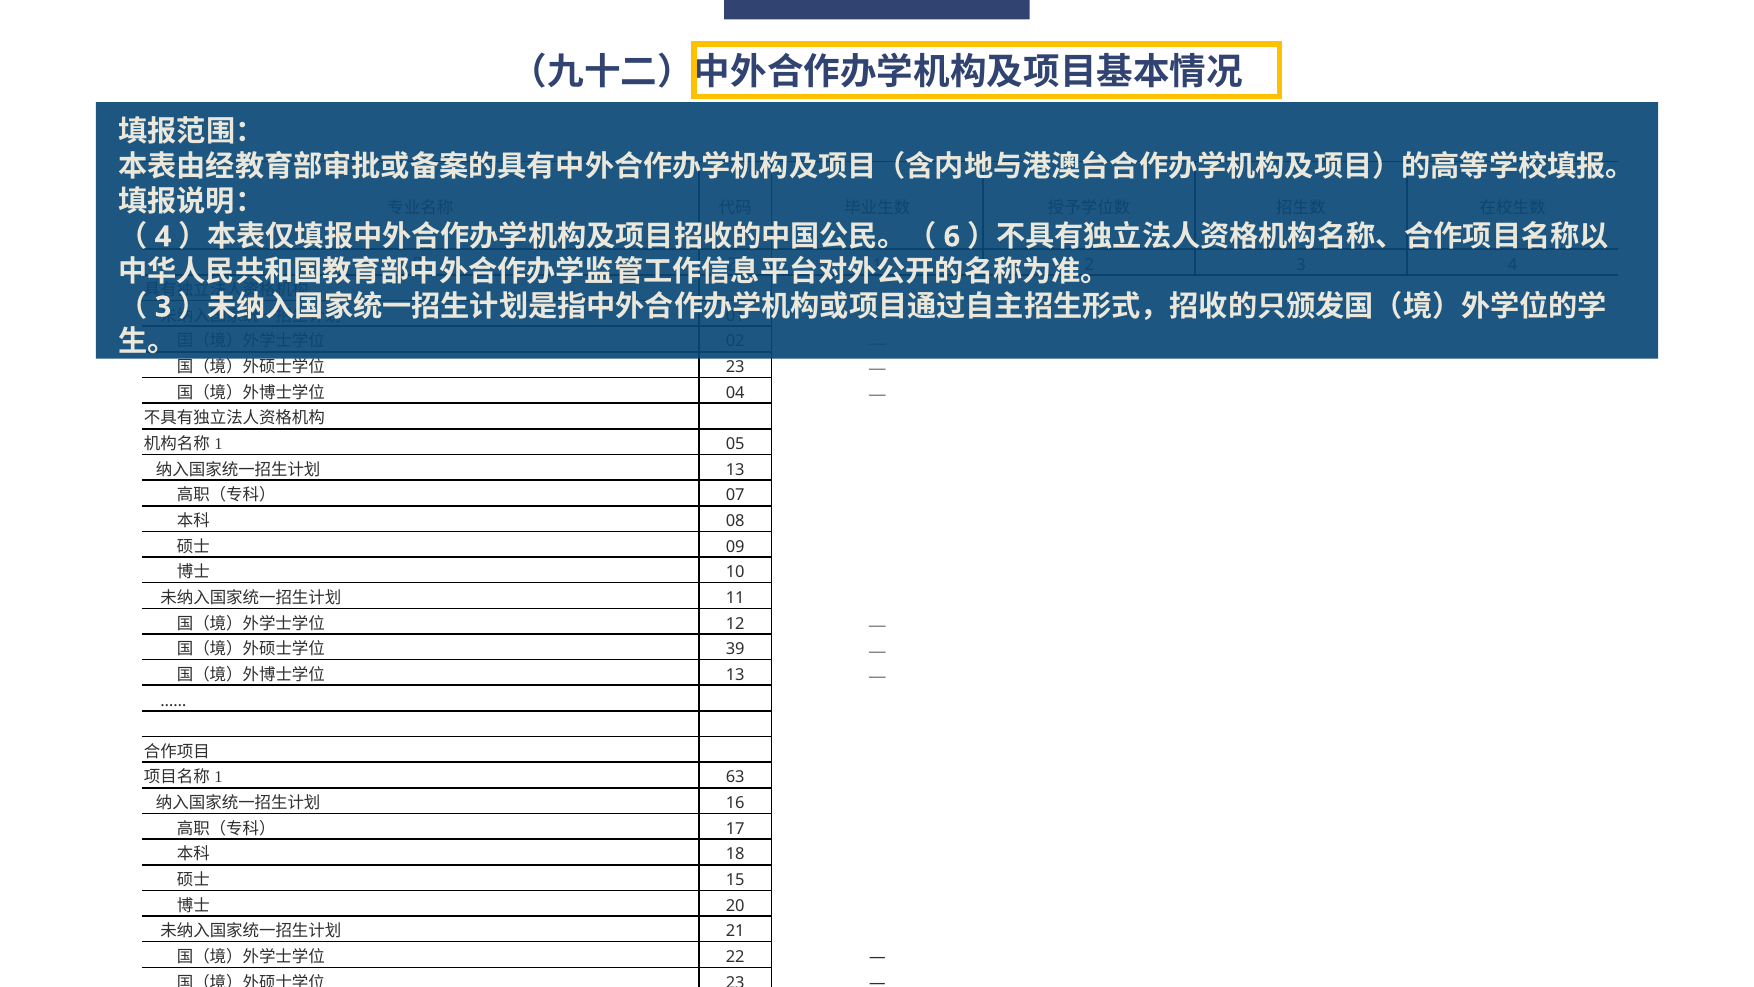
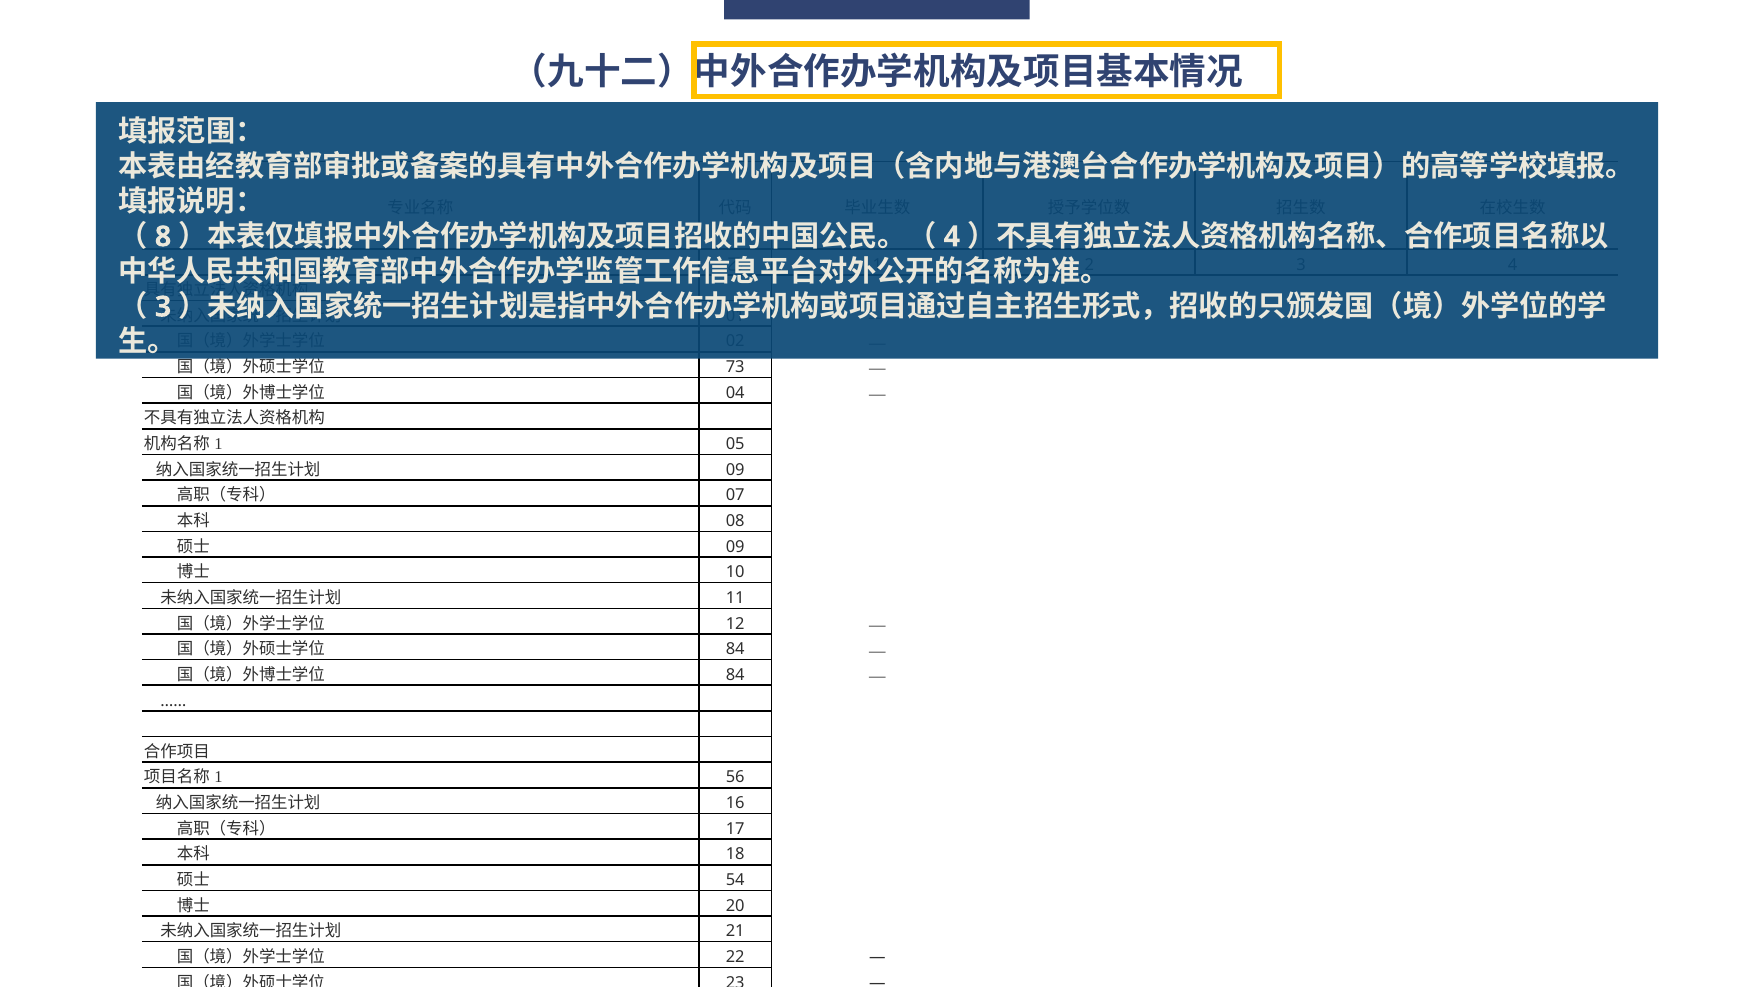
4 at (163, 237): 4 -> 8
6 at (952, 237): 6 -> 4
23 at (735, 367): 23 -> 73
13 at (735, 470): 13 -> 09
39 at (735, 649): 39 -> 84
13 at (735, 675): 13 -> 84
63: 63 -> 56
15: 15 -> 54
